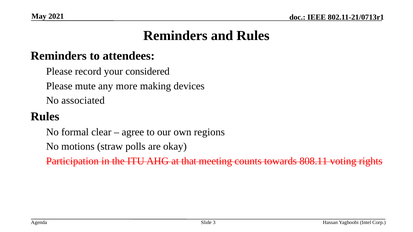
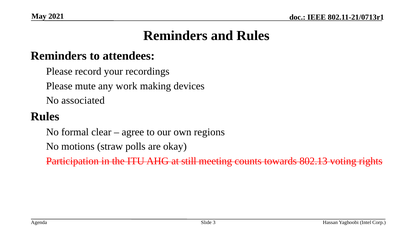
considered: considered -> recordings
more: more -> work
that: that -> still
808.11: 808.11 -> 802.13
